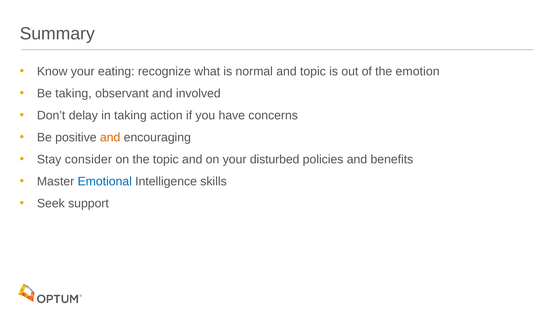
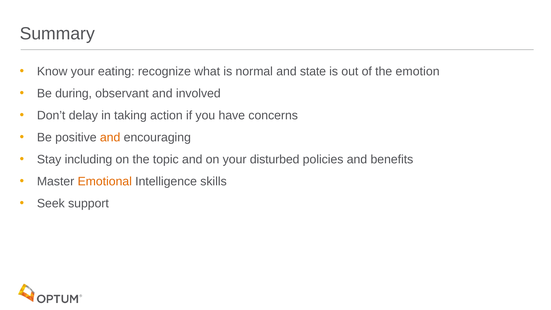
and topic: topic -> state
Be taking: taking -> during
consider: consider -> including
Emotional colour: blue -> orange
